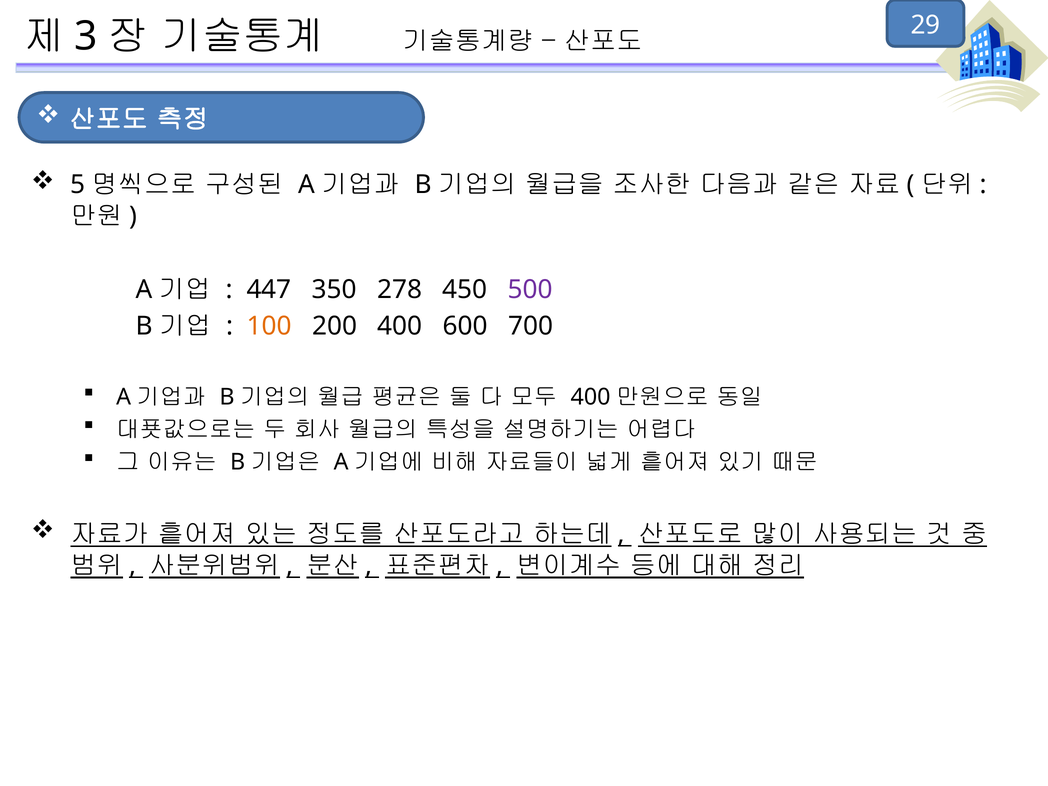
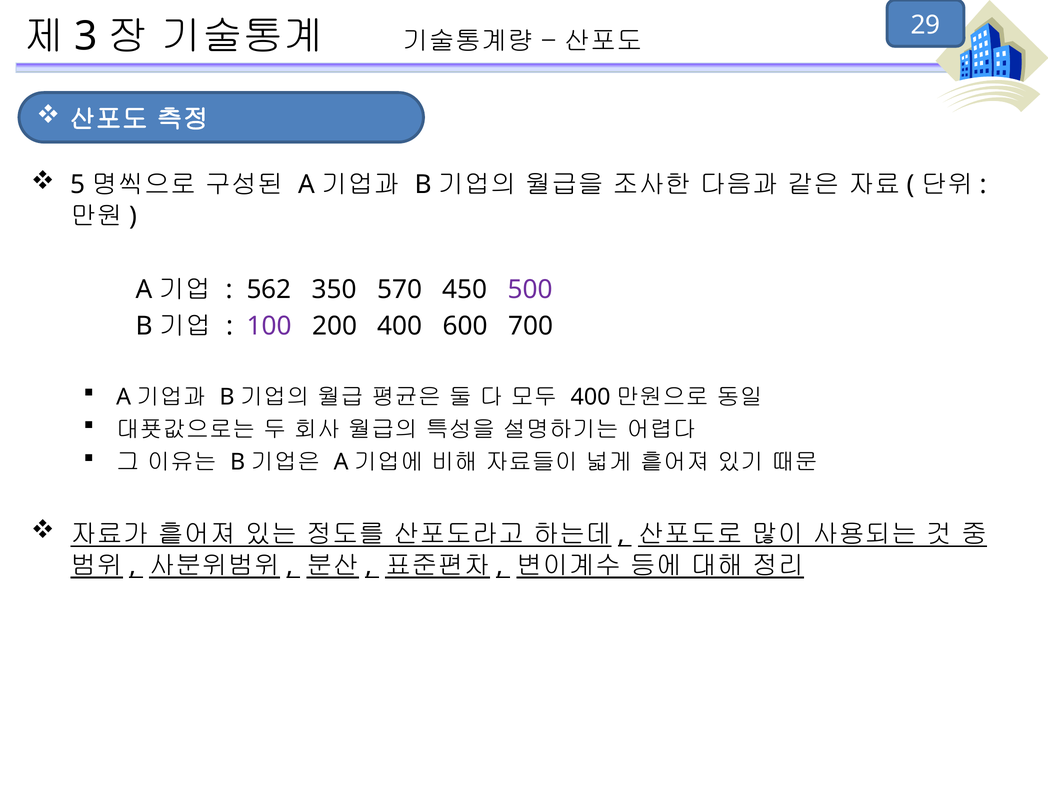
447: 447 -> 562
278: 278 -> 570
100 colour: orange -> purple
